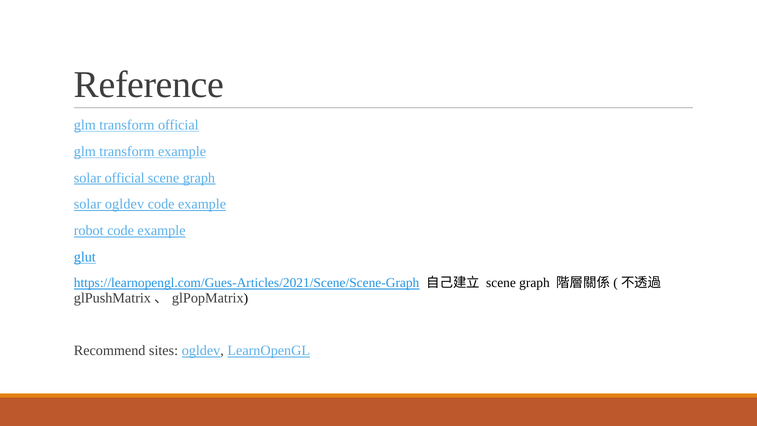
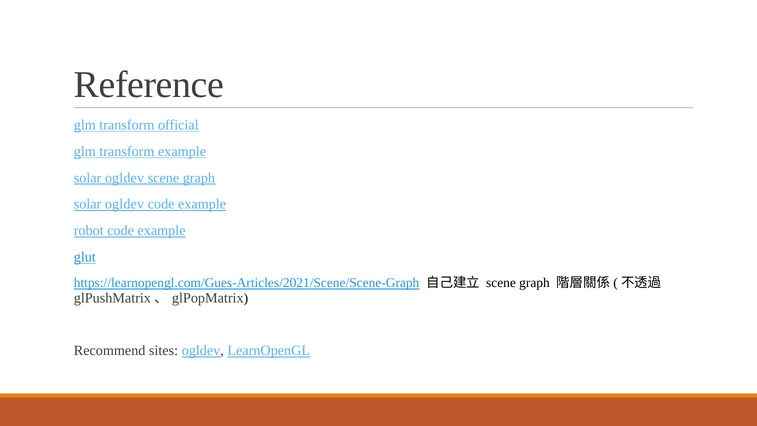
official at (125, 178): official -> ogldev
